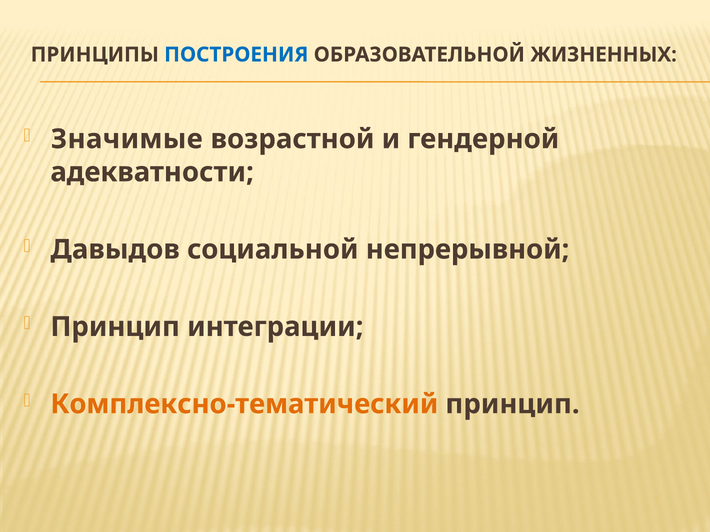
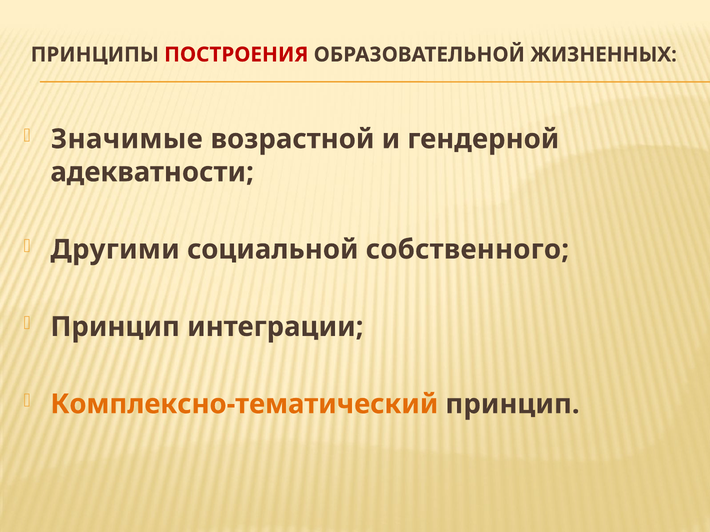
ПОСТРОЕНИЯ colour: blue -> red
Давыдов: Давыдов -> Другими
непрерывной: непрерывной -> собственного
